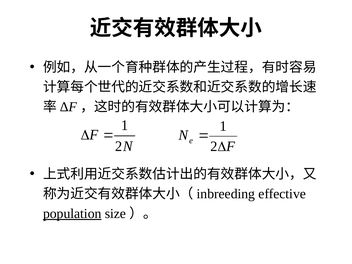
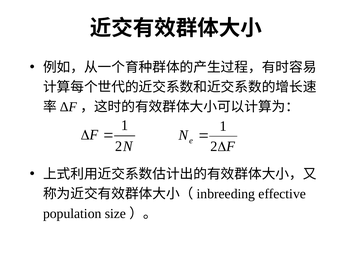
population underline: present -> none
